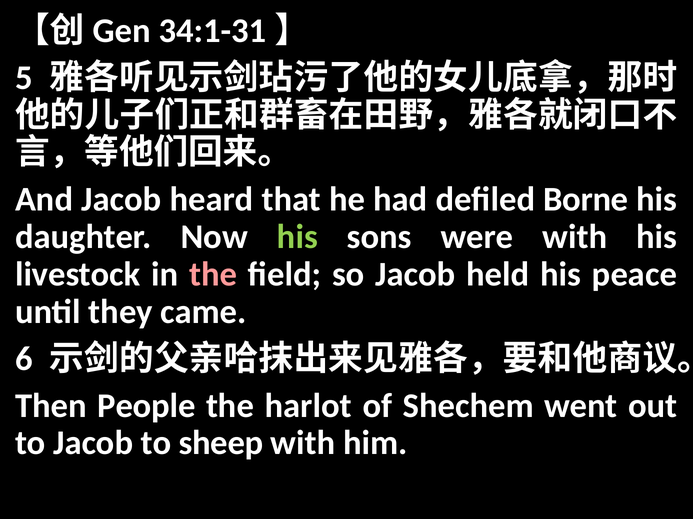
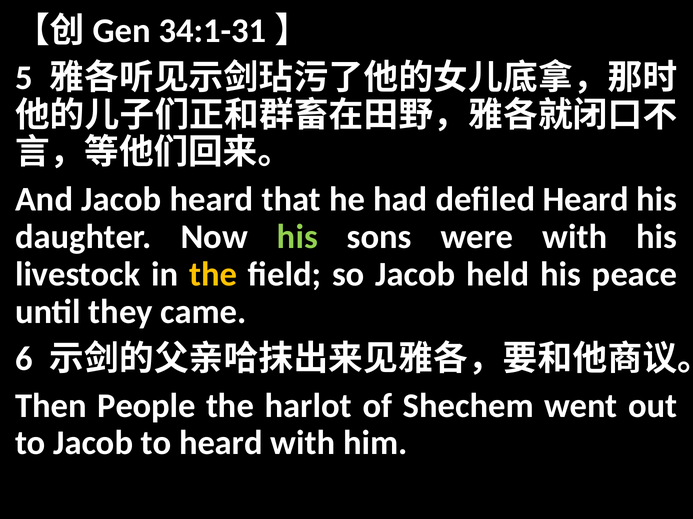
defiled Borne: Borne -> Heard
the at (213, 275) colour: pink -> yellow
to sheep: sheep -> heard
